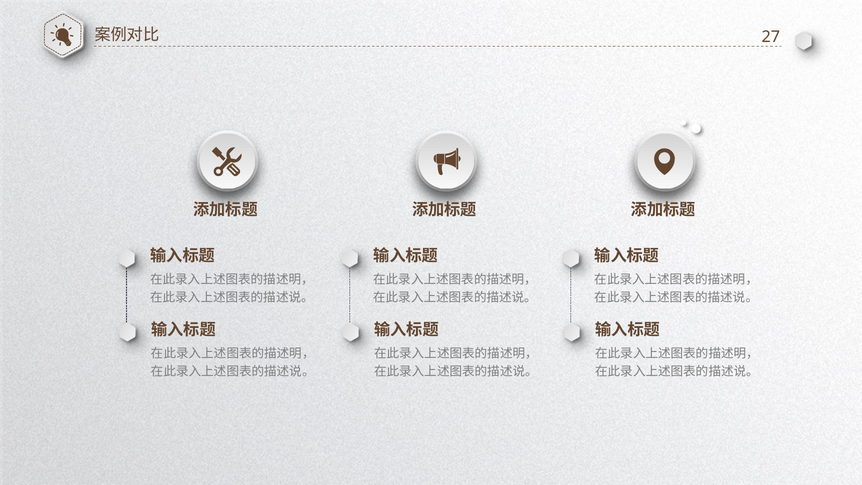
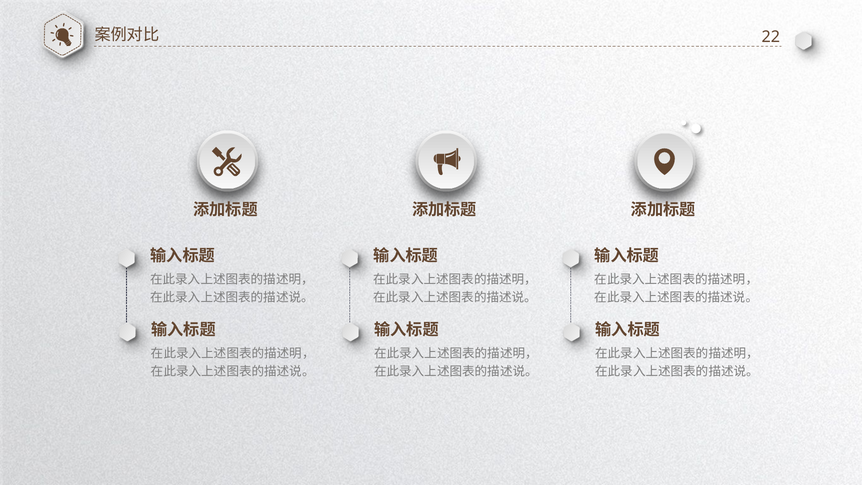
27: 27 -> 22
